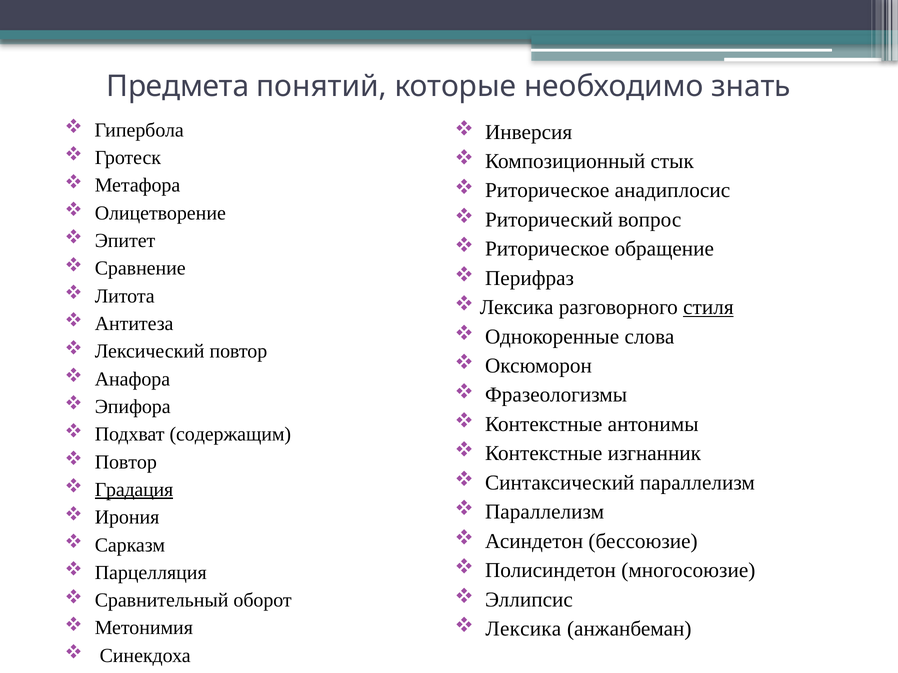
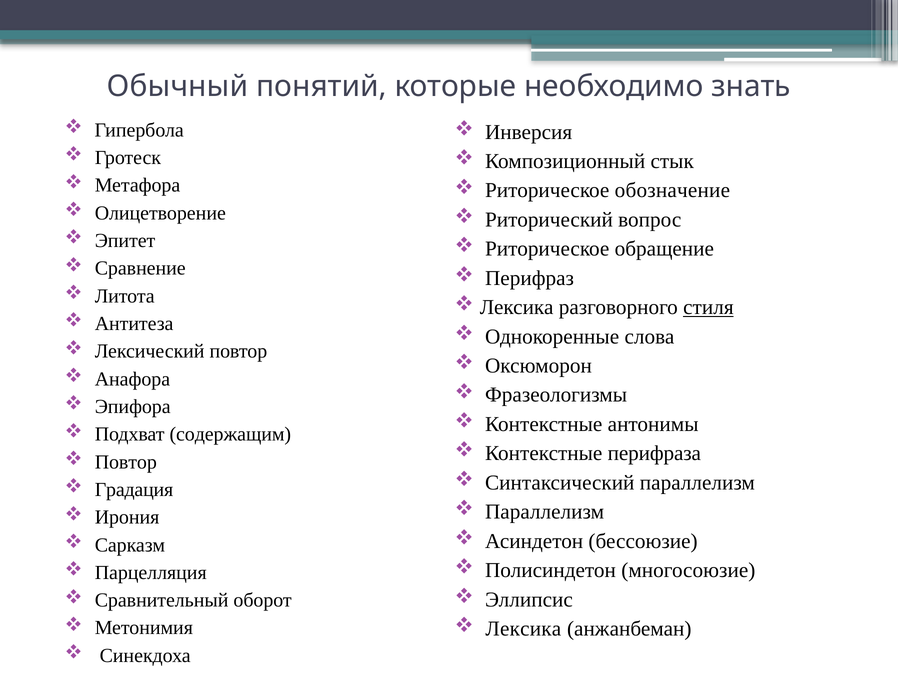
Предмета: Предмета -> Обычный
анадиплосис: анадиплосис -> обозначение
изгнанник: изгнанник -> перифраза
Градация underline: present -> none
